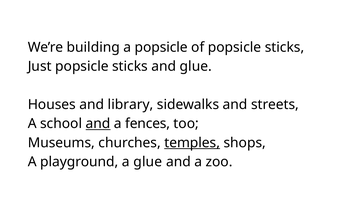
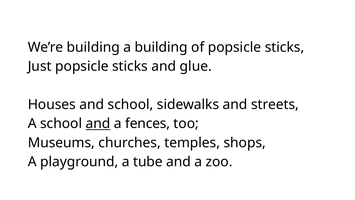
a popsicle: popsicle -> building
and library: library -> school
temples underline: present -> none
a glue: glue -> tube
